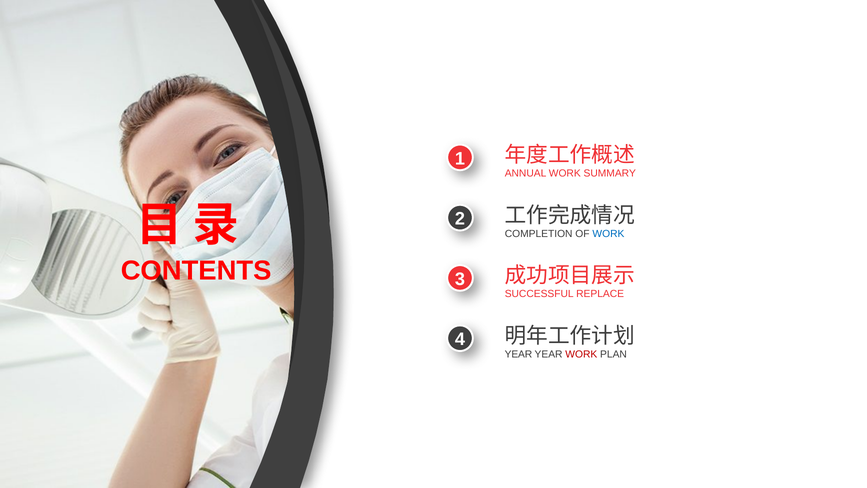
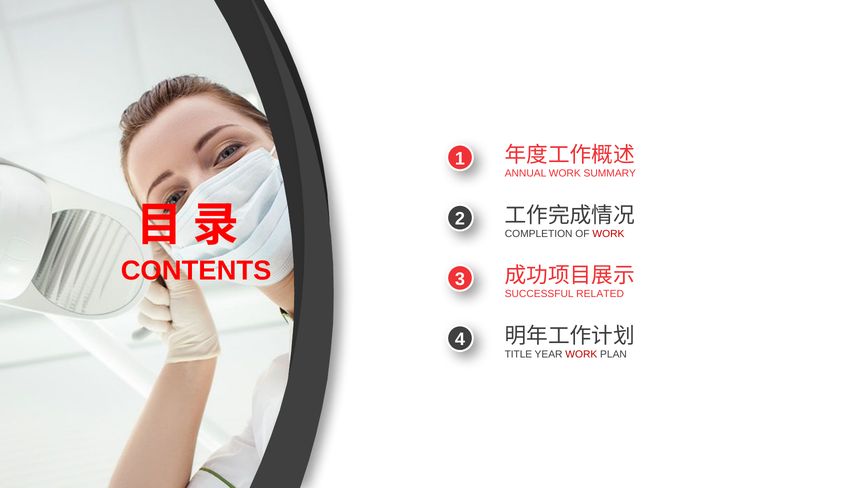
WORK at (608, 234) colour: blue -> red
REPLACE: REPLACE -> RELATED
YEAR at (518, 354): YEAR -> TITLE
